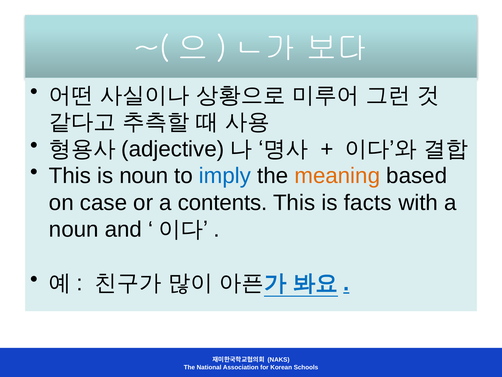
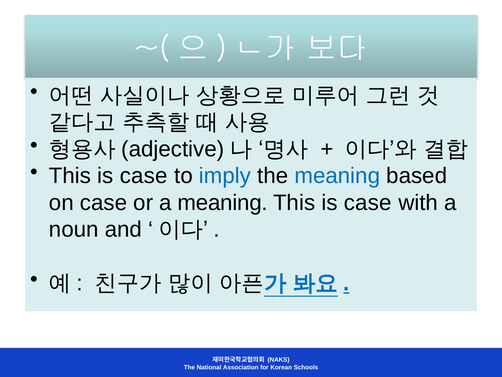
noun at (144, 176): noun -> case
meaning at (337, 176) colour: orange -> blue
a contents: contents -> meaning
facts at (368, 202): facts -> case
